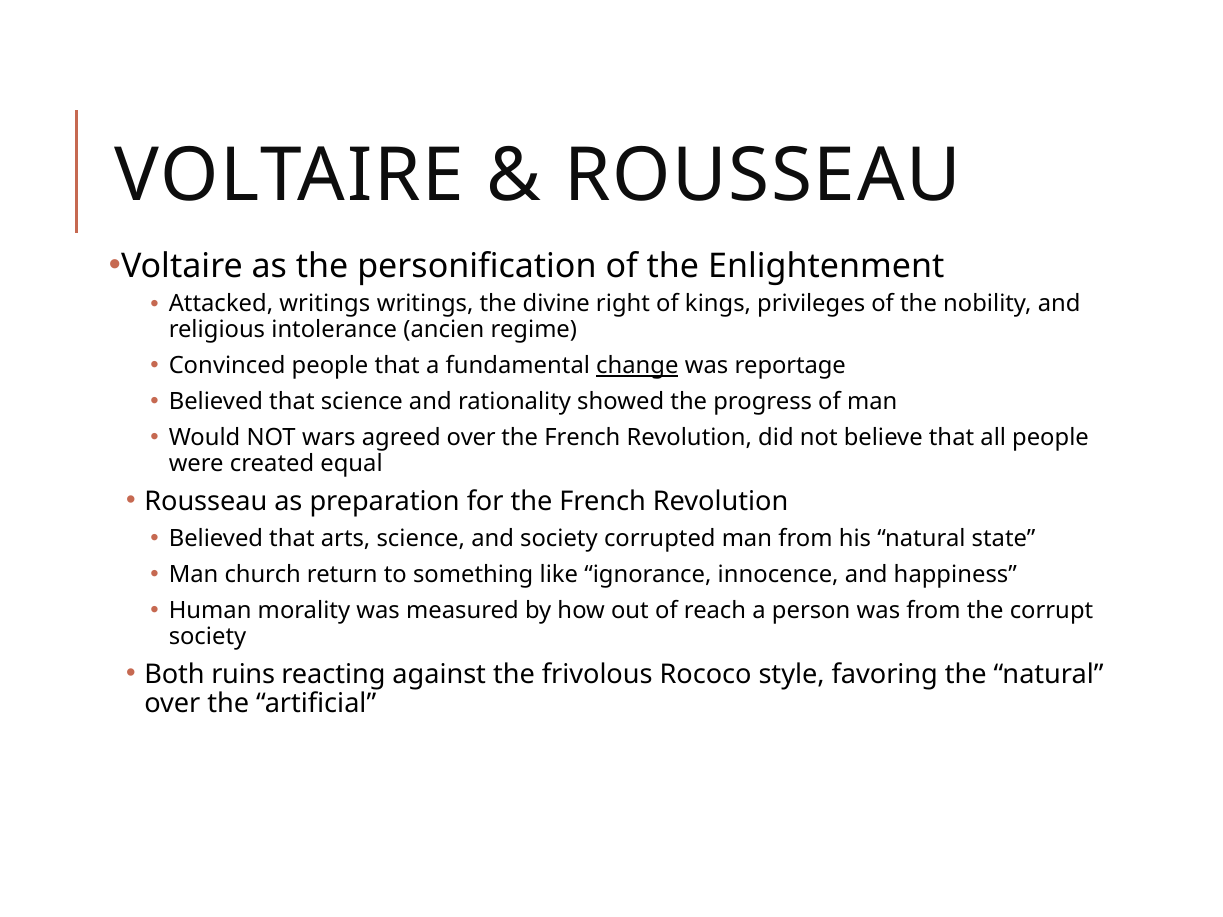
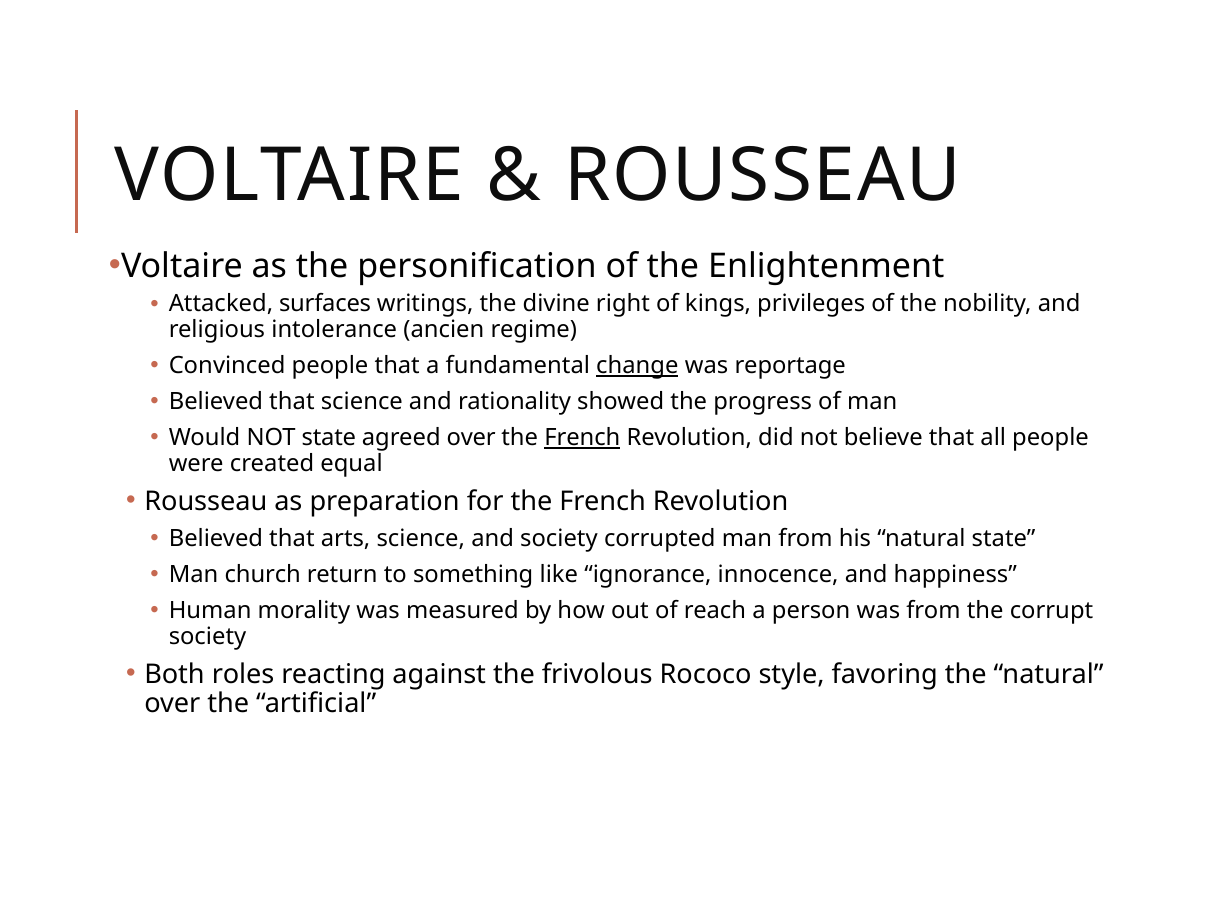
Attacked writings: writings -> surfaces
NOT wars: wars -> state
French at (582, 438) underline: none -> present
ruins: ruins -> roles
